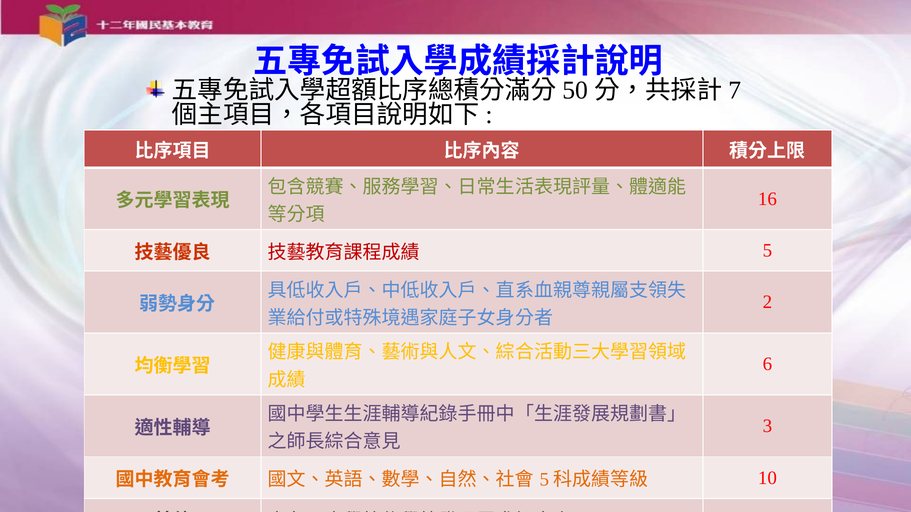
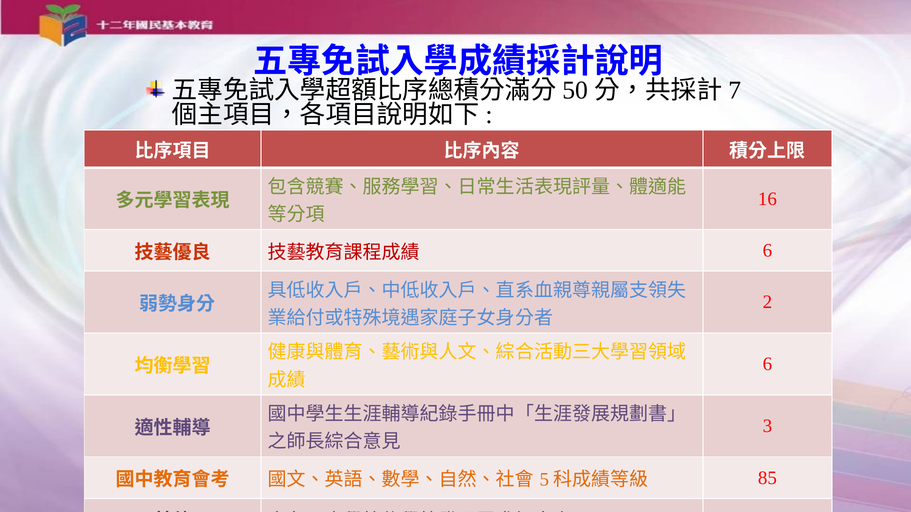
5 at (767, 251): 5 -> 6
10: 10 -> 85
